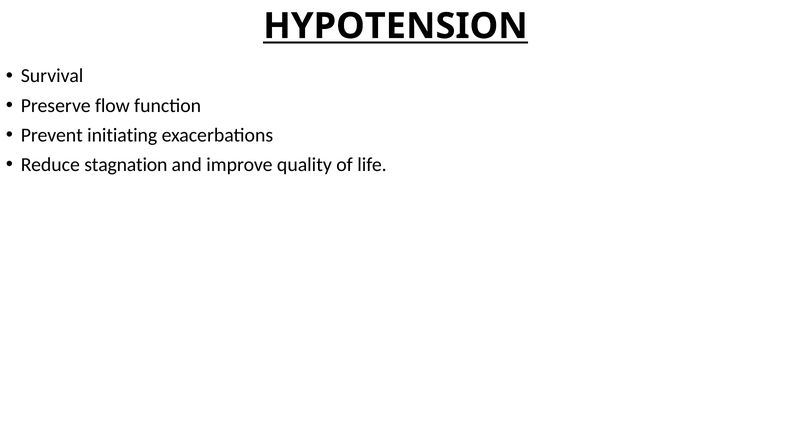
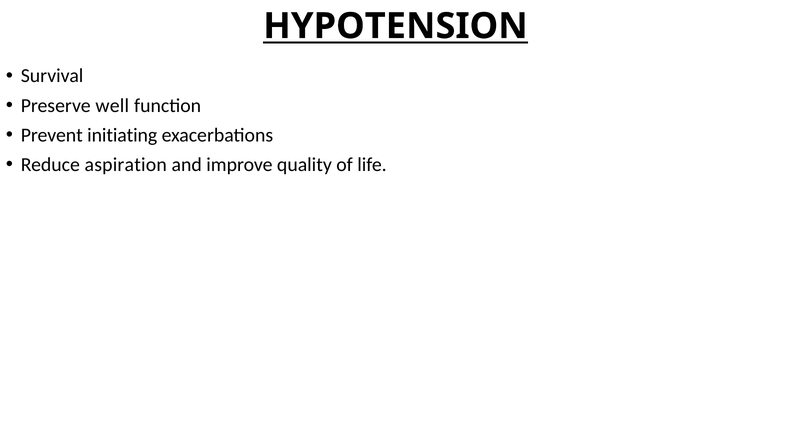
flow: flow -> well
stagnation: stagnation -> aspiration
